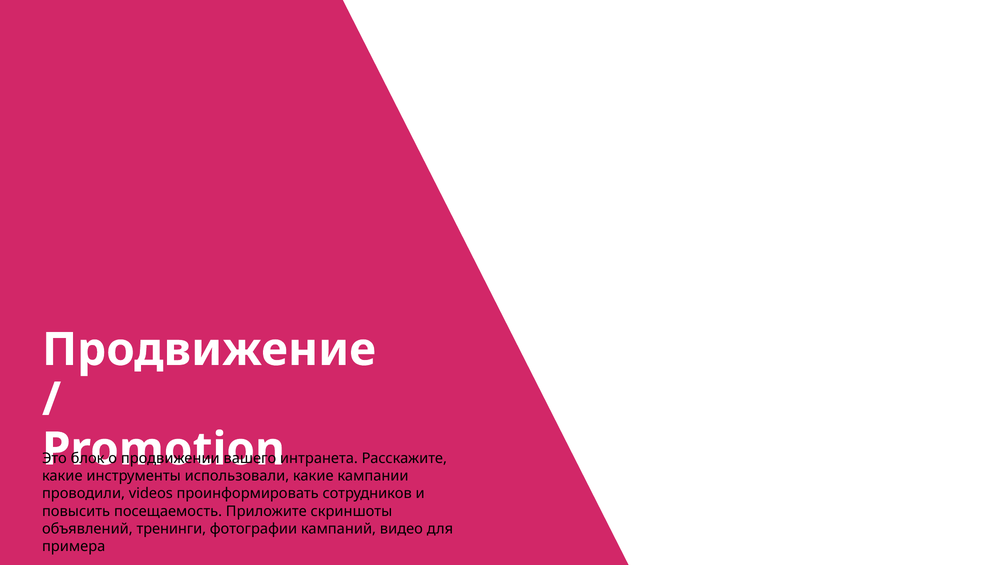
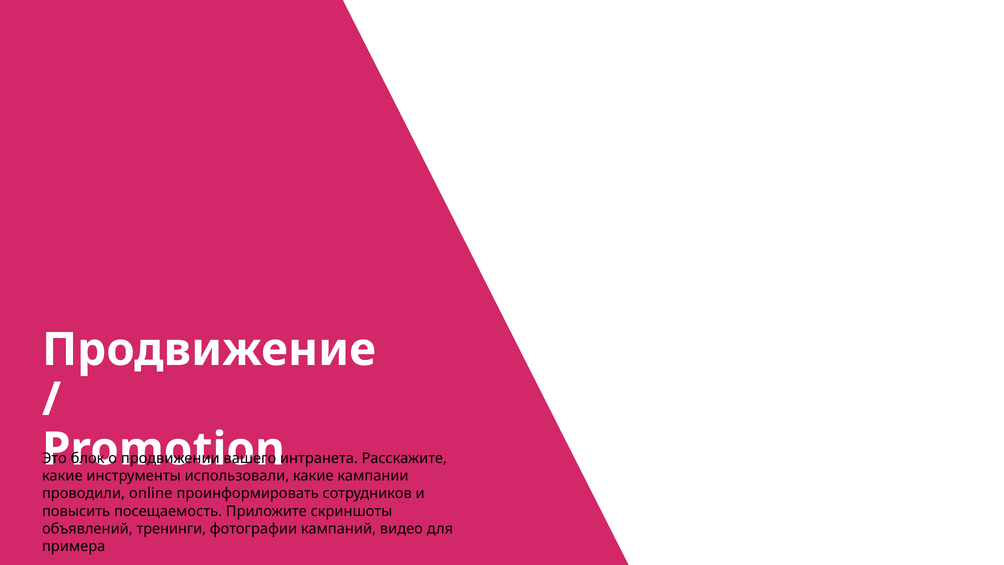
videos: videos -> online
